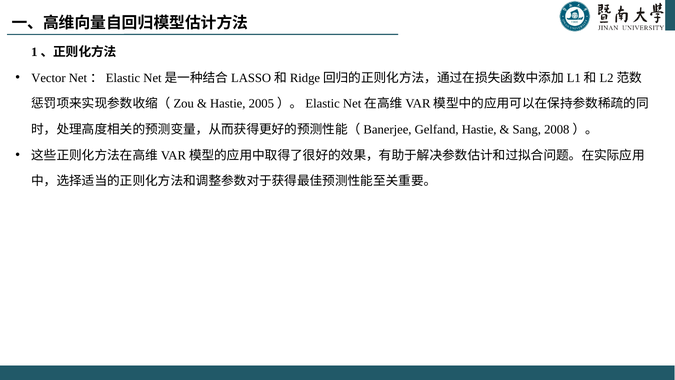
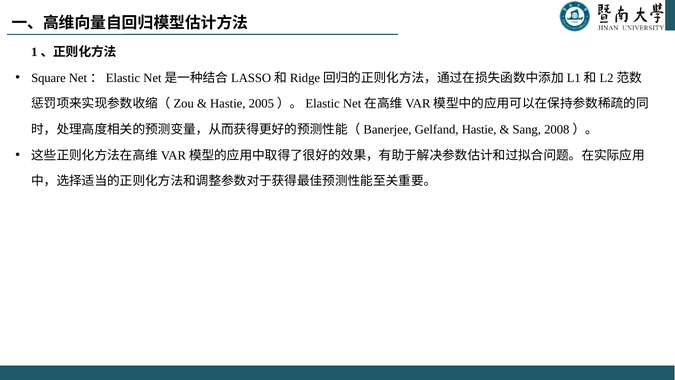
Vector: Vector -> Square
